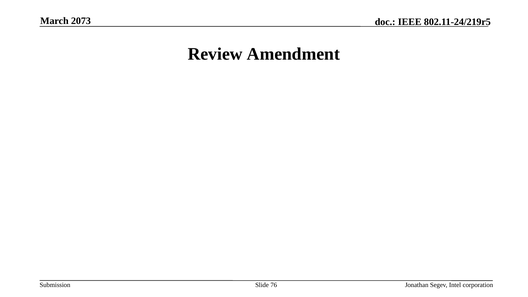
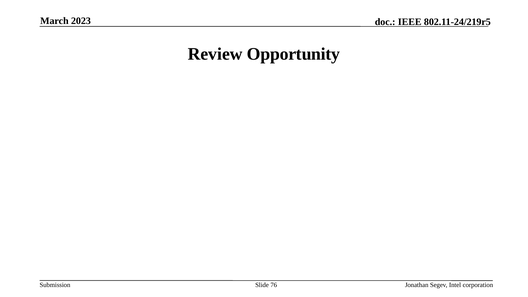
2073: 2073 -> 2023
Amendment: Amendment -> Opportunity
